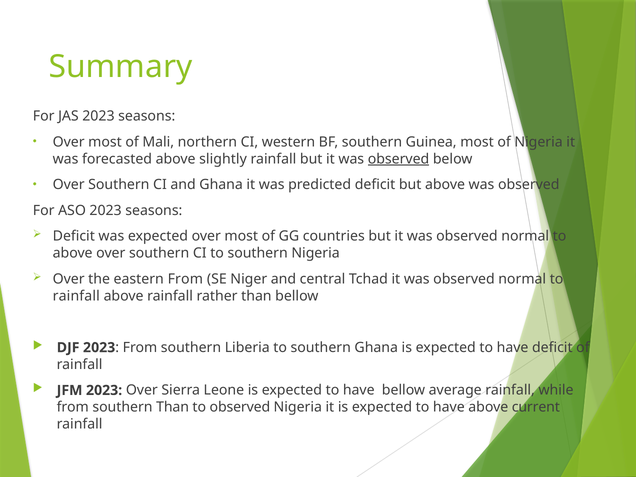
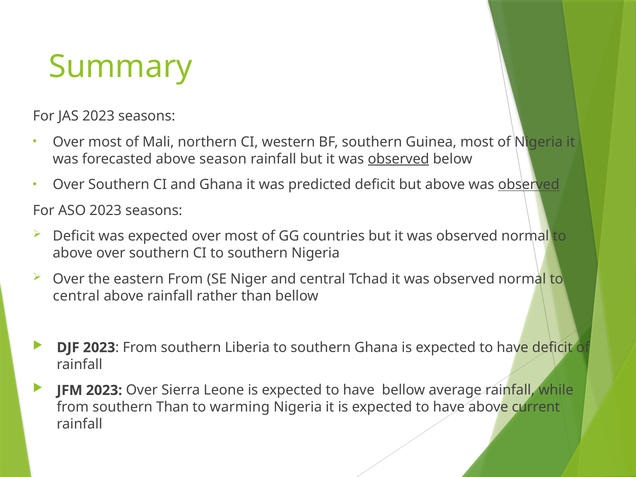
slightly: slightly -> season
observed at (529, 185) underline: none -> present
rainfall at (76, 296): rainfall -> central
to observed: observed -> warming
